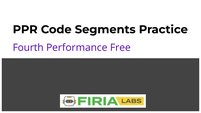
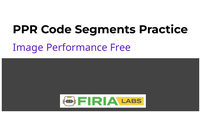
Fourth: Fourth -> Image
